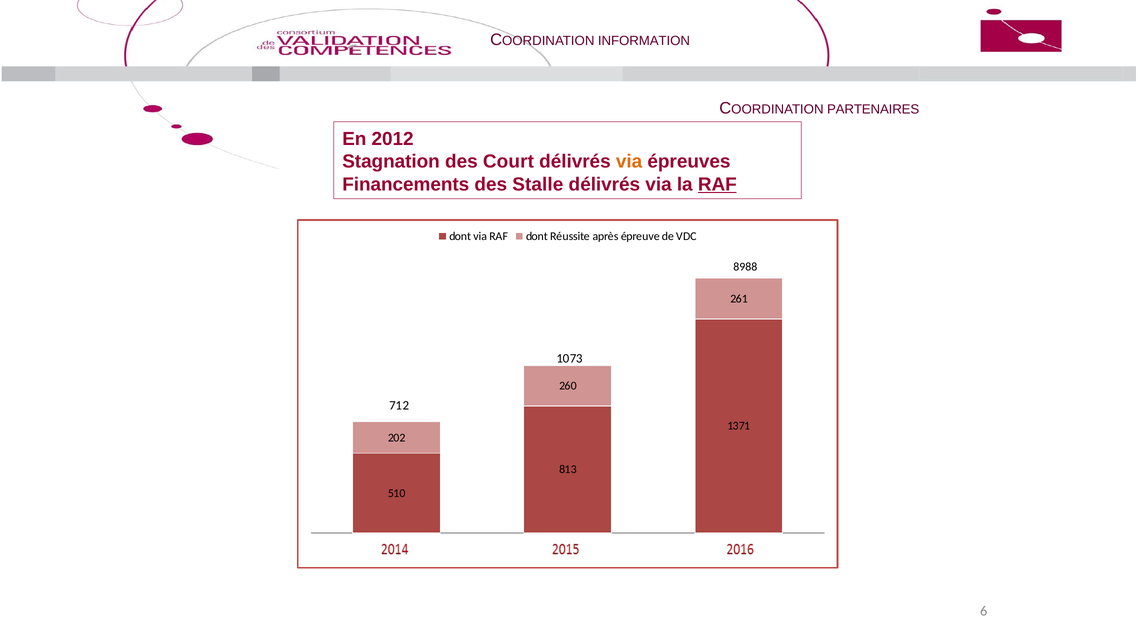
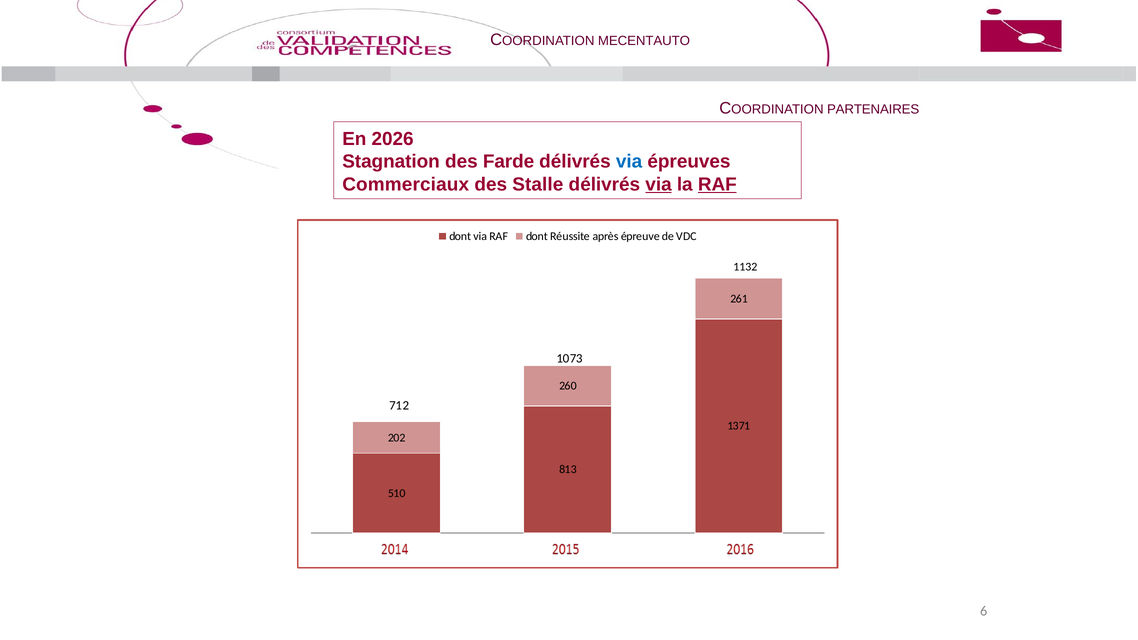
INFORMATION: INFORMATION -> MECENTAUTO
2012: 2012 -> 2026
Court: Court -> Farde
via at (629, 162) colour: orange -> blue
Financements: Financements -> Commerciaux
via at (659, 184) underline: none -> present
8988: 8988 -> 1132
